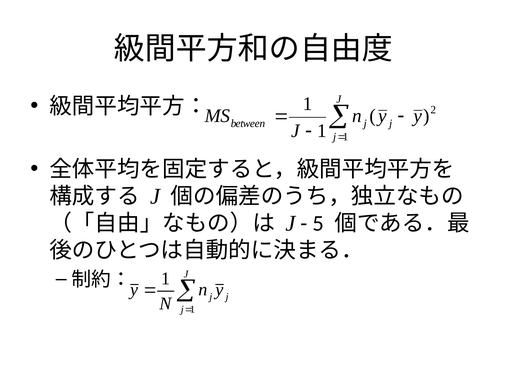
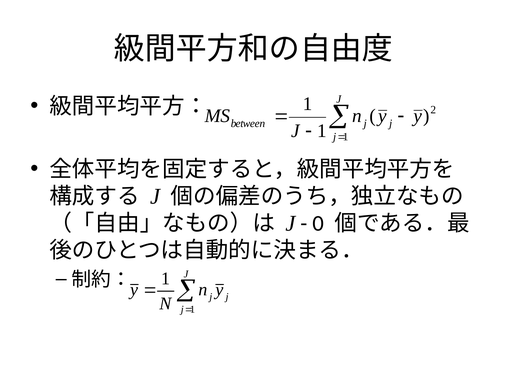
5: 5 -> 0
